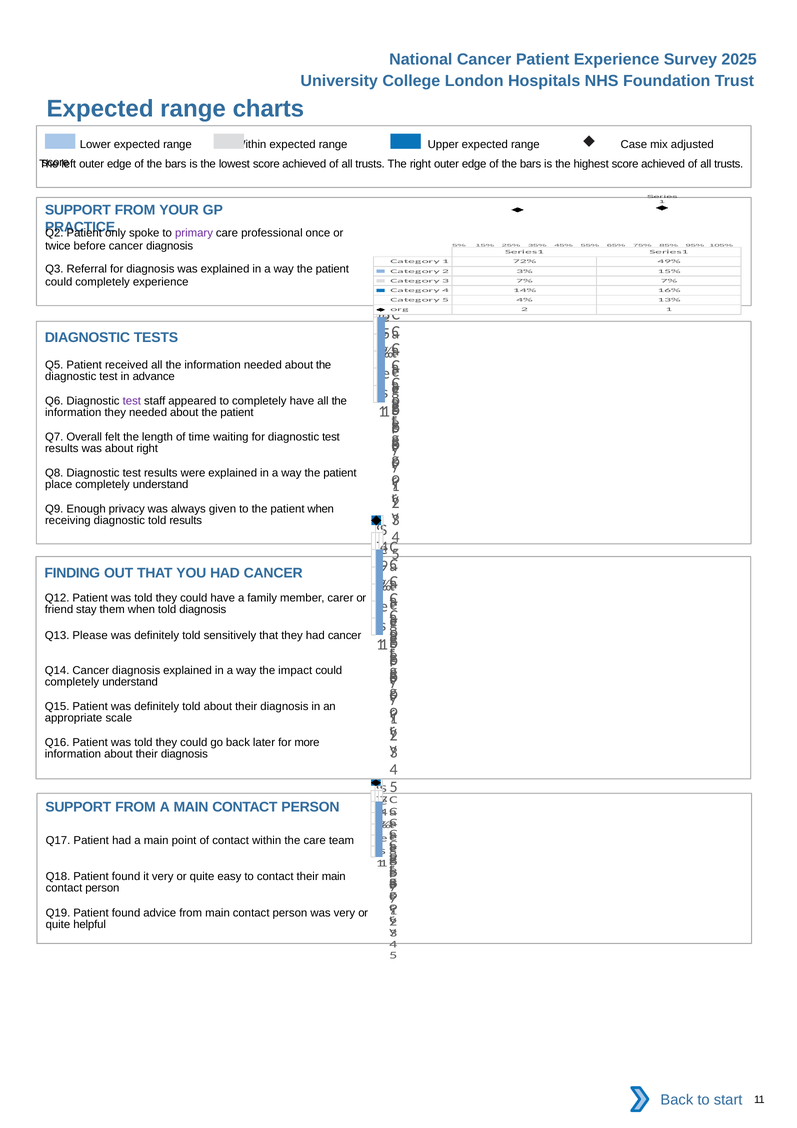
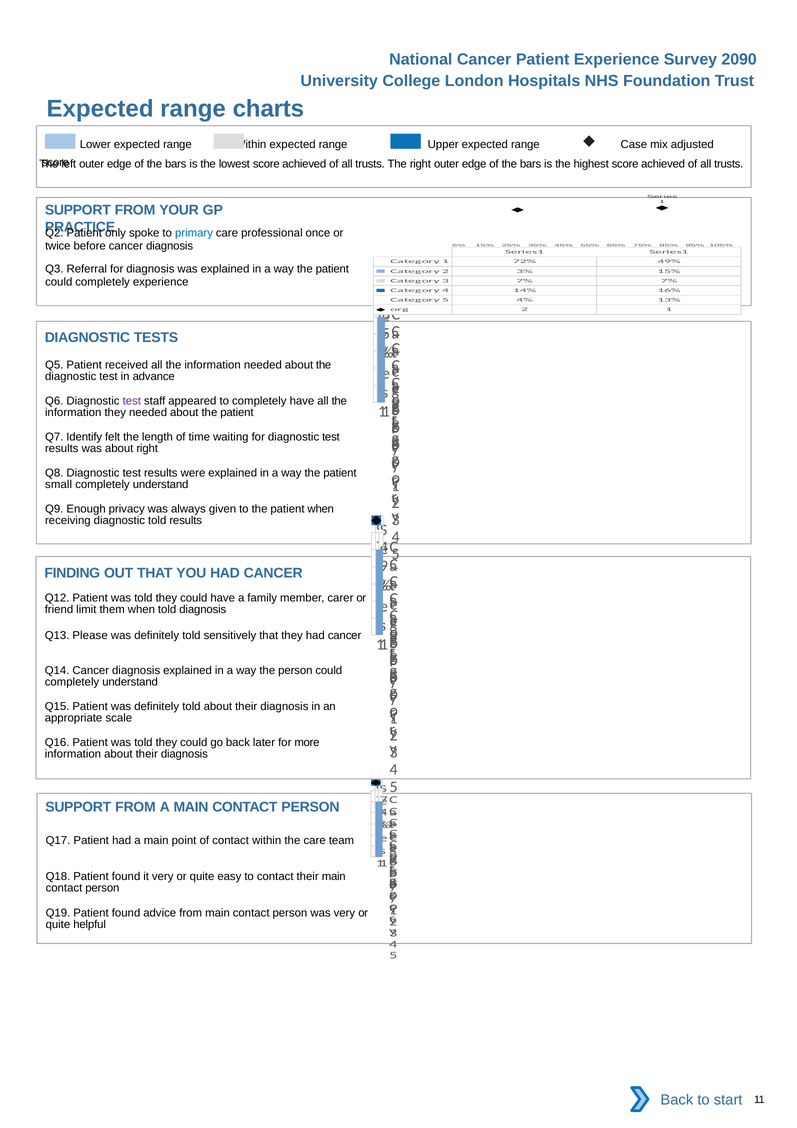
2025: 2025 -> 2090
primary colour: purple -> blue
Overall: Overall -> Identify
place: place -> small
stay: stay -> limit
the impact: impact -> person
